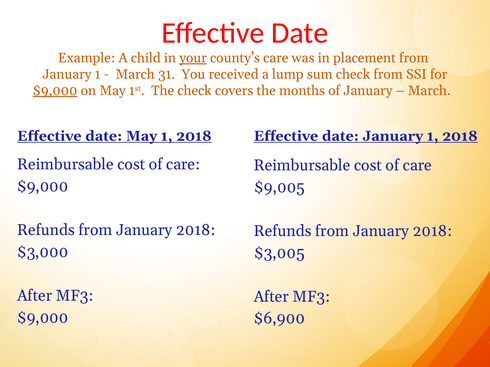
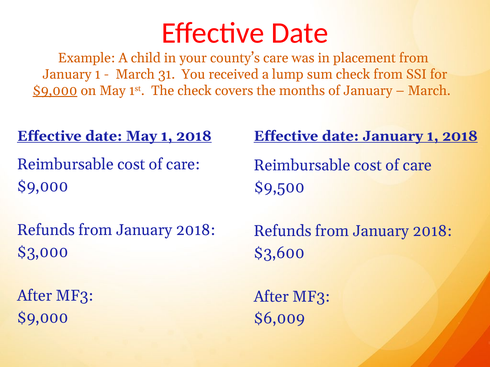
your underline: present -> none
$9,005: $9,005 -> $9,500
$3,005: $3,005 -> $3,600
$6,900: $6,900 -> $6,009
